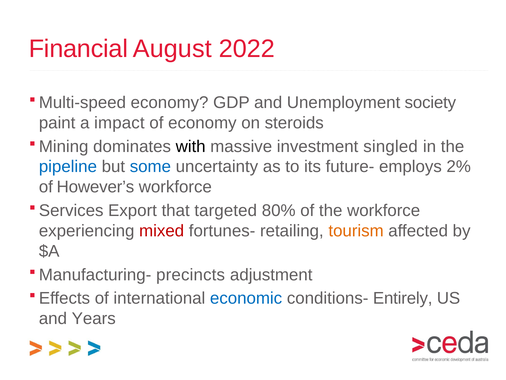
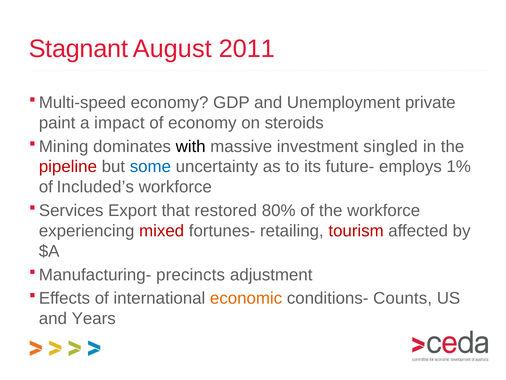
Financial: Financial -> Stagnant
2022: 2022 -> 2011
society: society -> private
pipeline colour: blue -> red
2%: 2% -> 1%
However’s: However’s -> Included’s
targeted: targeted -> restored
tourism colour: orange -> red
economic colour: blue -> orange
Entirely: Entirely -> Counts
